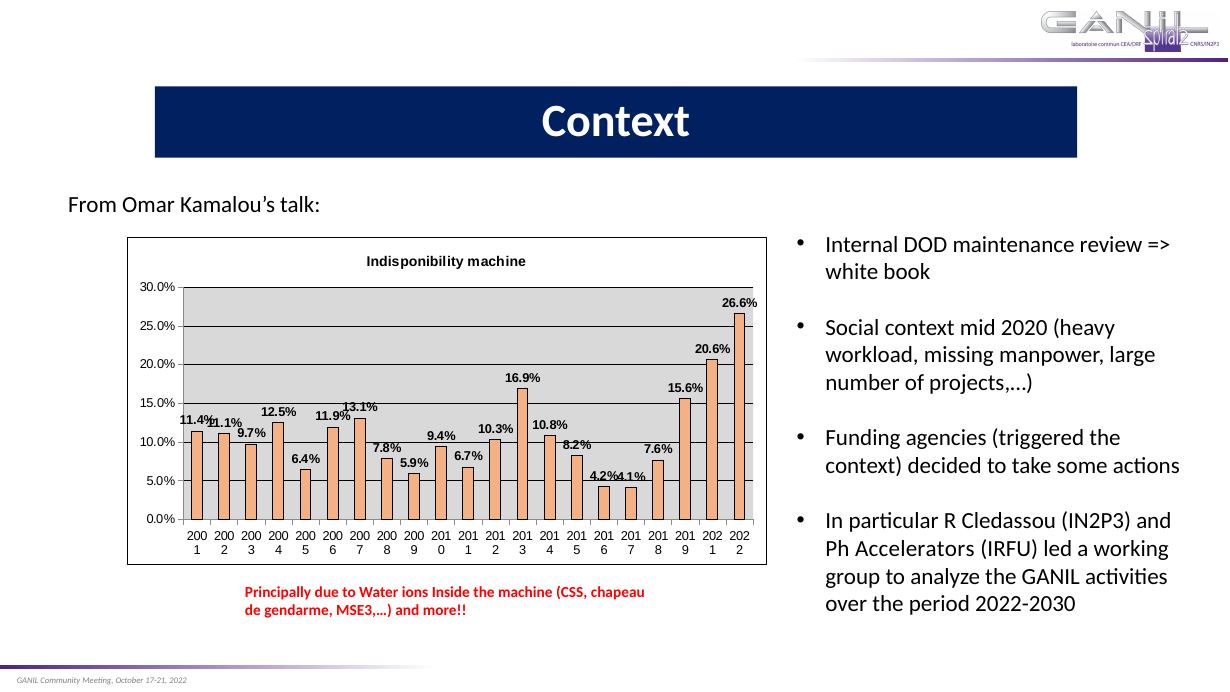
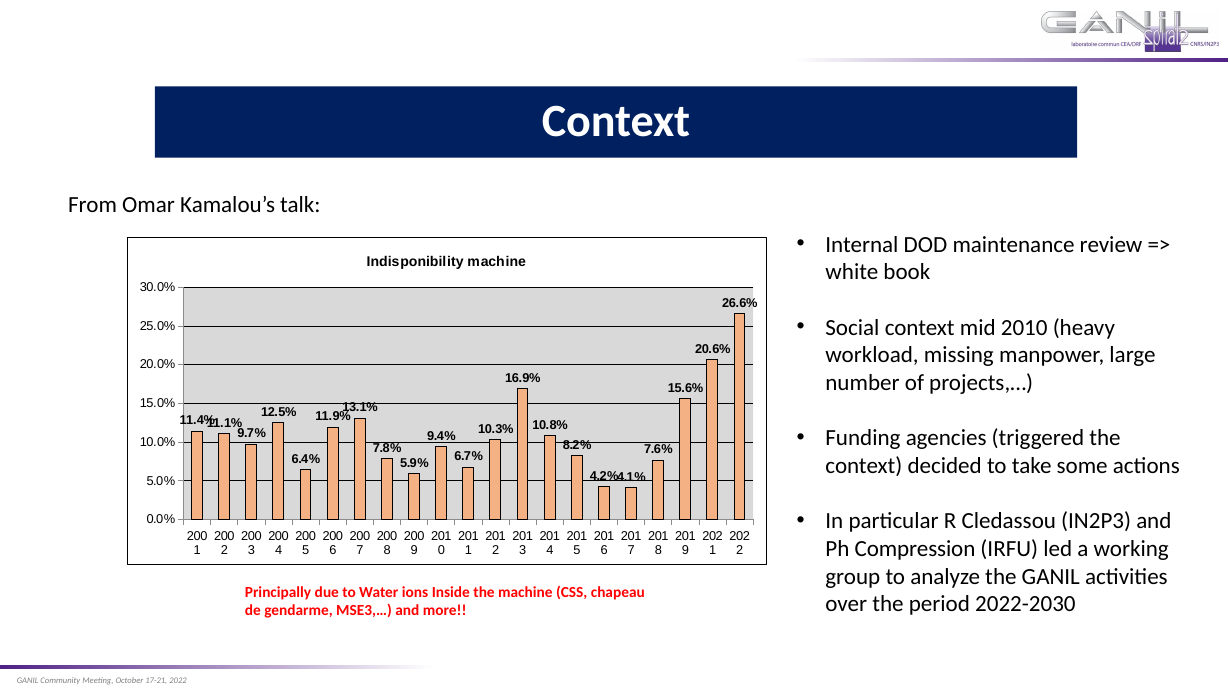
2020: 2020 -> 2010
Accelerators: Accelerators -> Compression
